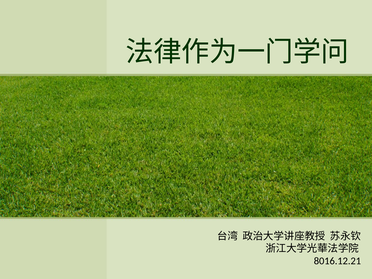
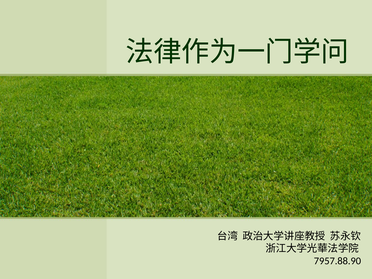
8016.12.21: 8016.12.21 -> 7957.88.90
